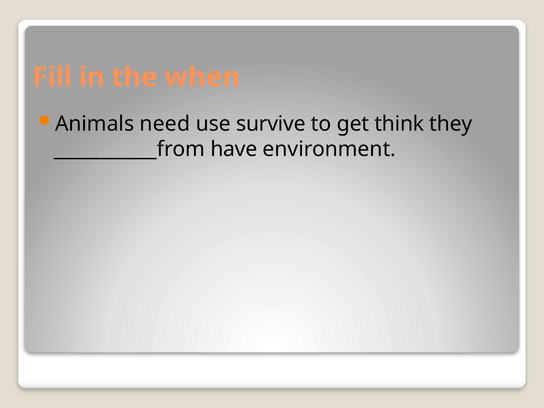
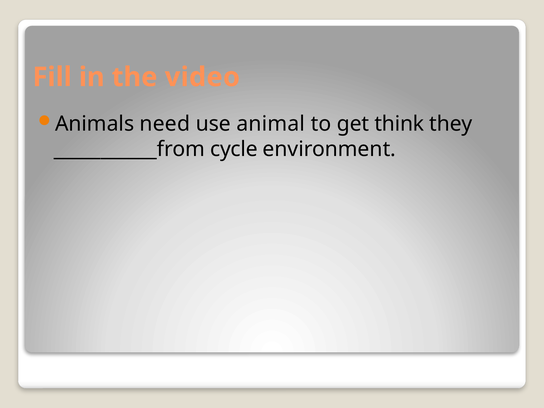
when: when -> video
survive: survive -> animal
have: have -> cycle
